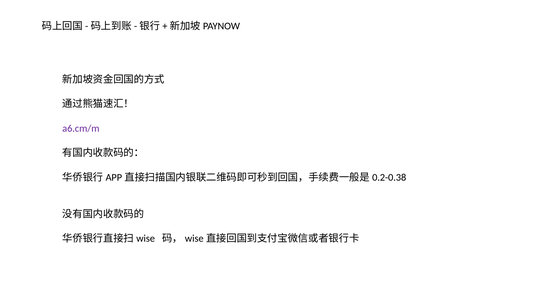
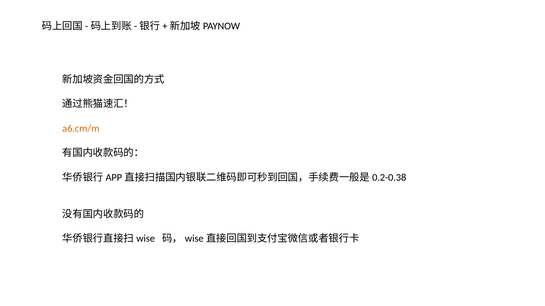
a6.cm/m colour: purple -> orange
